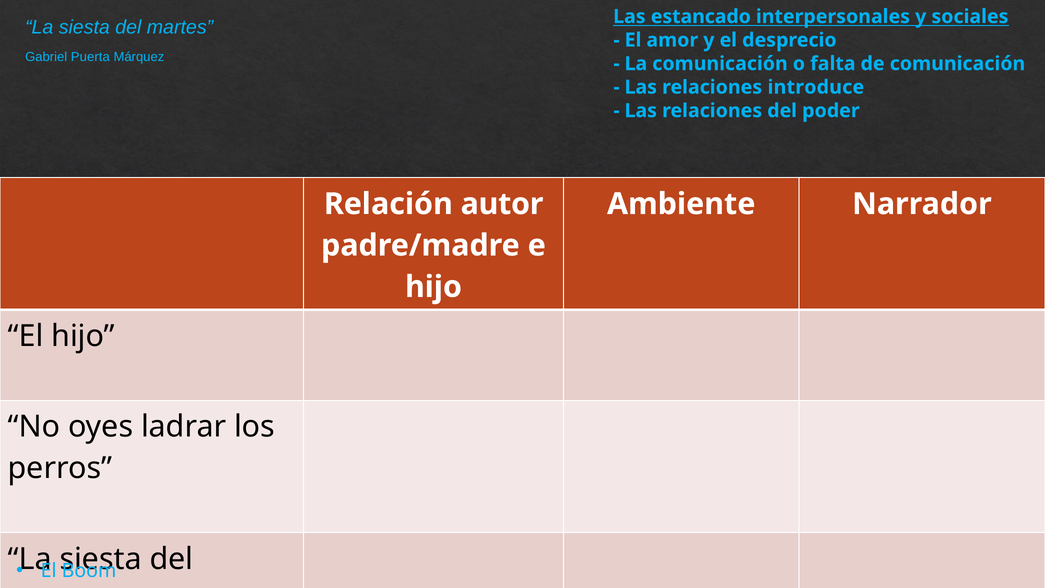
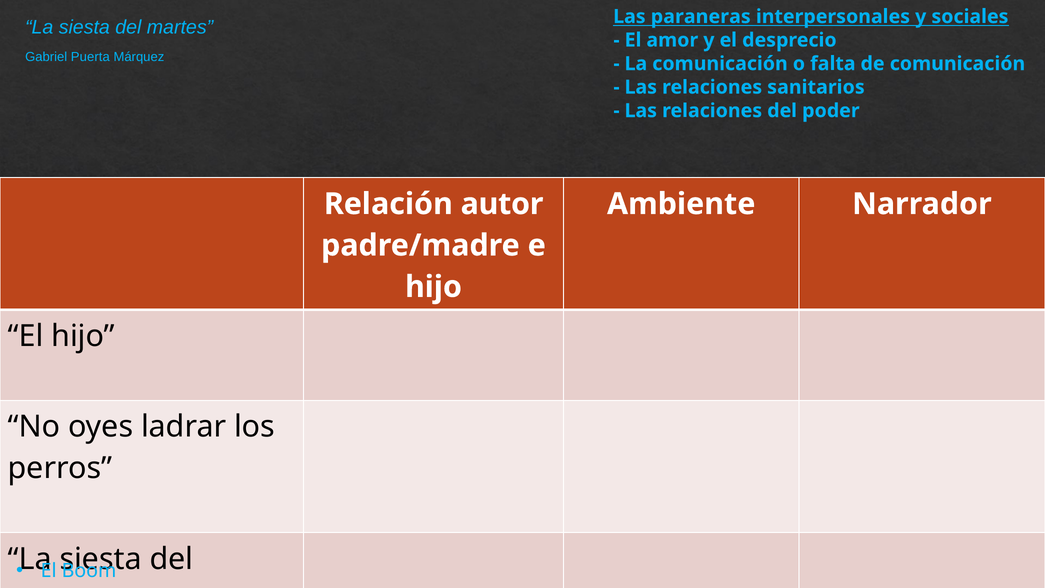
estancado: estancado -> paraneras
introduce: introduce -> sanitarios
